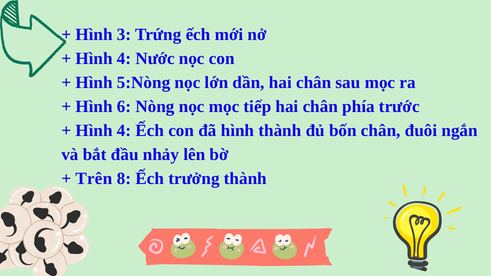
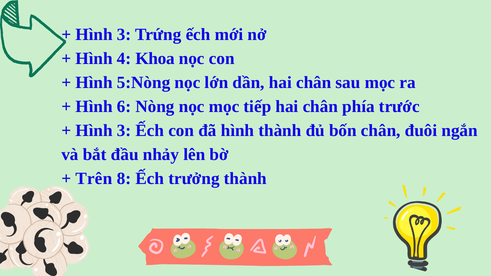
Nước: Nước -> Khoa
4 at (124, 131): 4 -> 3
